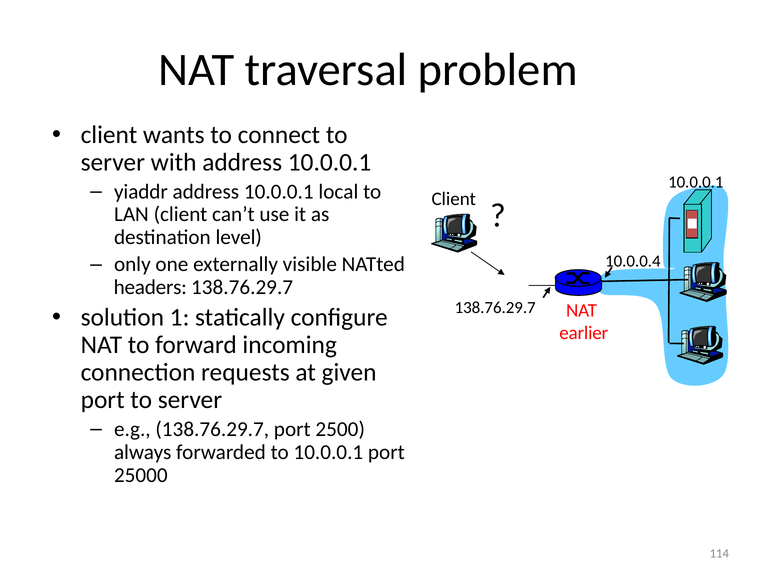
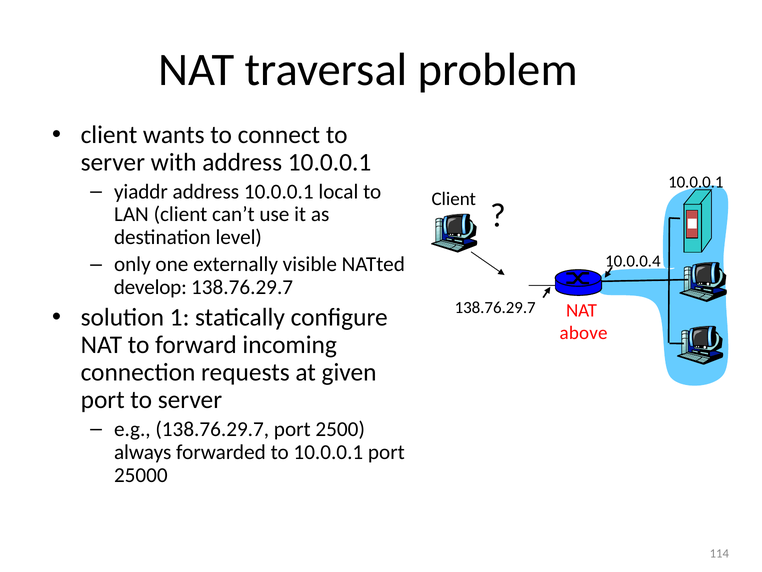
headers: headers -> develop
earlier: earlier -> above
